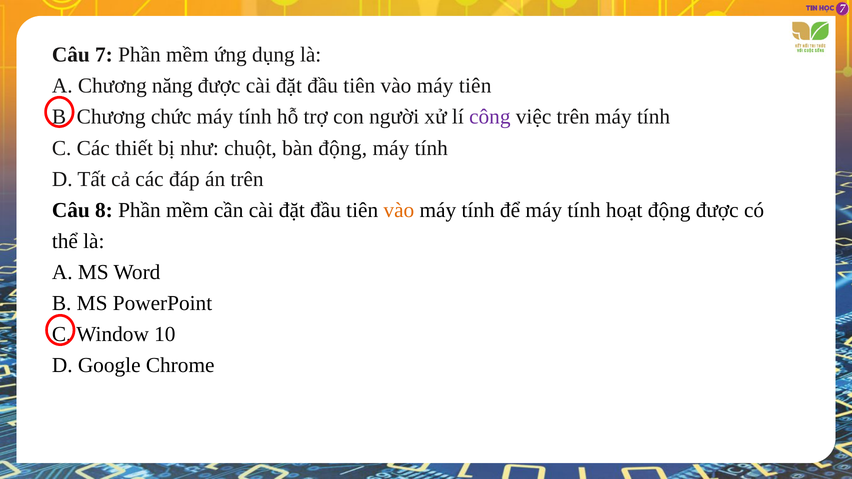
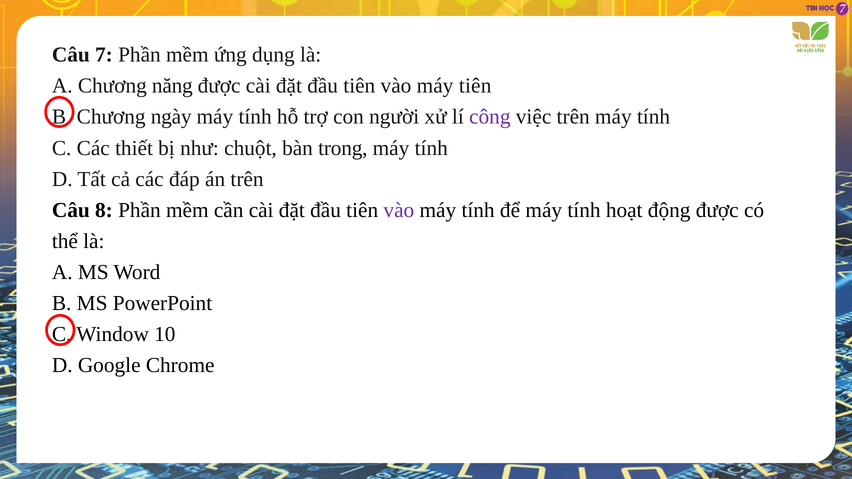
chức: chức -> ngày
bàn động: động -> trong
vào at (399, 210) colour: orange -> purple
